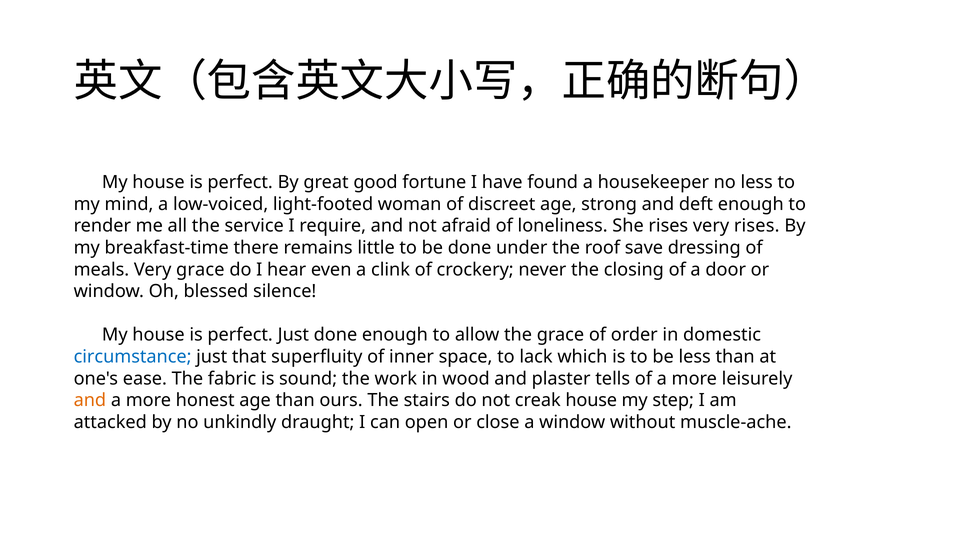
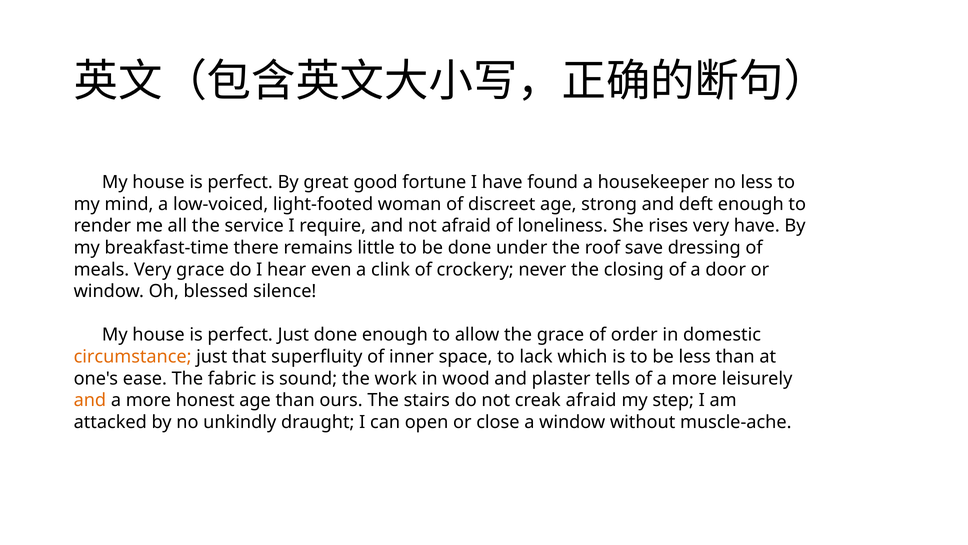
very rises: rises -> have
circumstance colour: blue -> orange
creak house: house -> afraid
